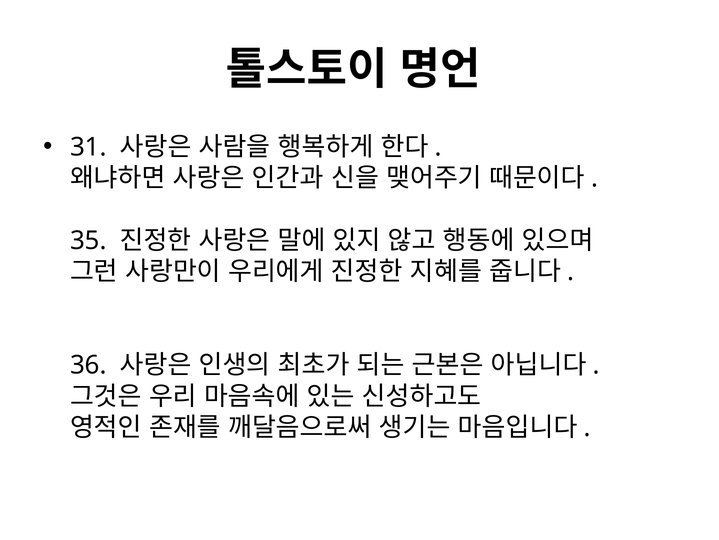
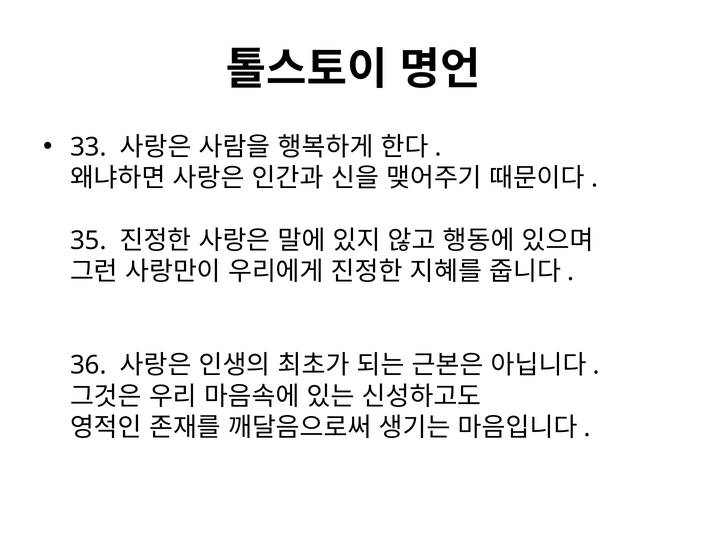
31: 31 -> 33
